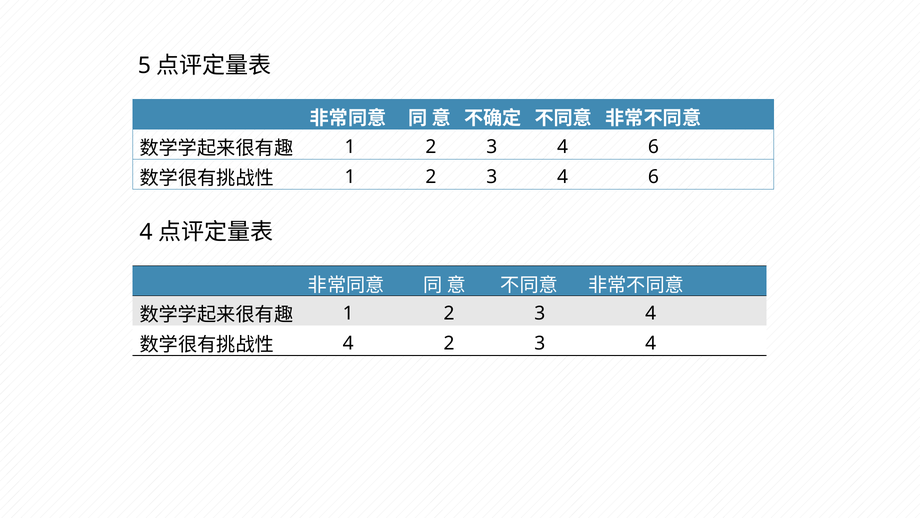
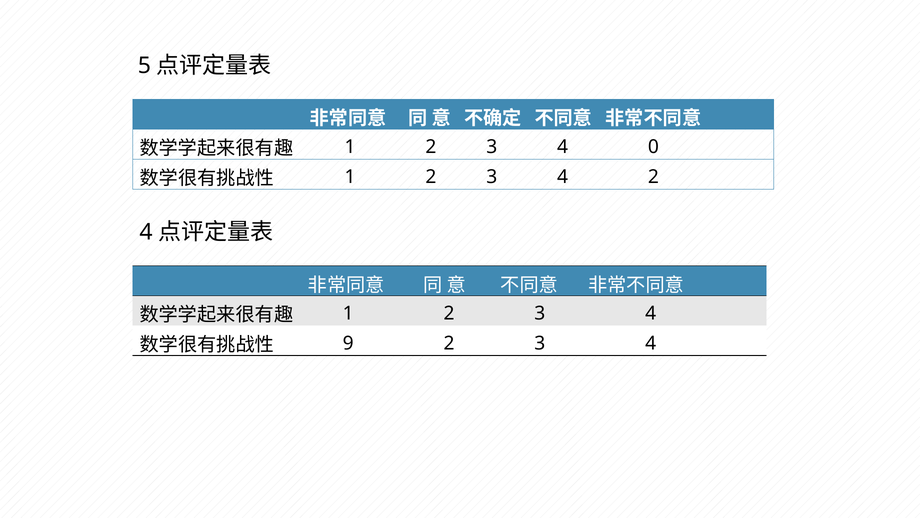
6 at (653, 147): 6 -> 0
6 at (653, 177): 6 -> 2
4 at (348, 343): 4 -> 9
